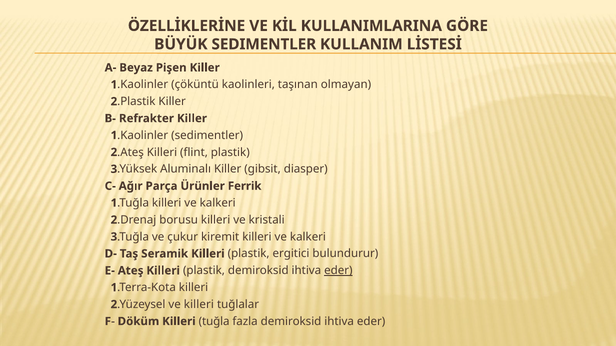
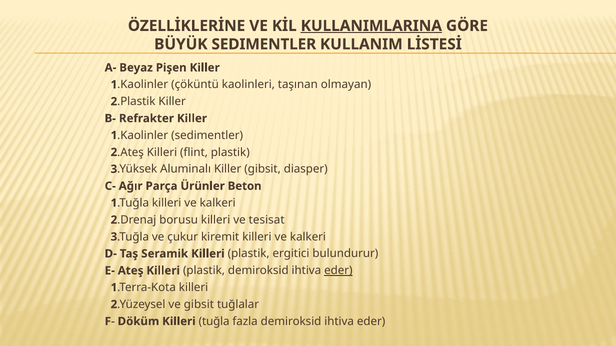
KULLANIMLARINA underline: none -> present
Ferrik: Ferrik -> Beton
kristali: kristali -> tesisat
ve killeri: killeri -> gibsit
